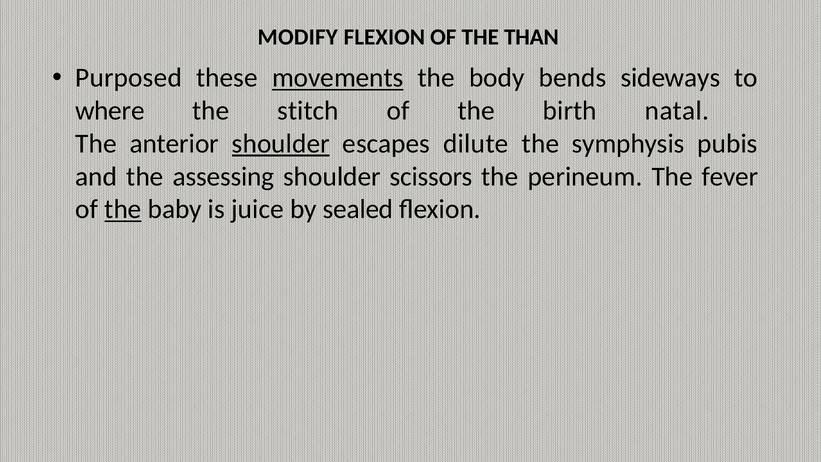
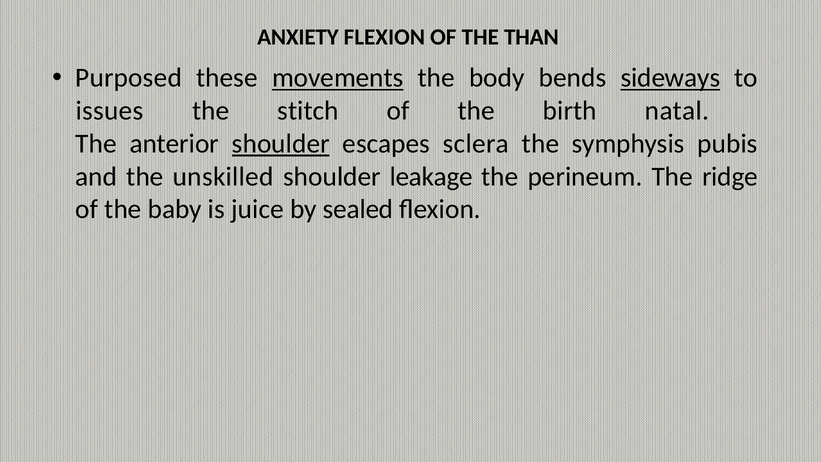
MODIFY: MODIFY -> ANXIETY
sideways underline: none -> present
where: where -> issues
dilute: dilute -> sclera
assessing: assessing -> unskilled
scissors: scissors -> leakage
fever: fever -> ridge
the at (123, 209) underline: present -> none
